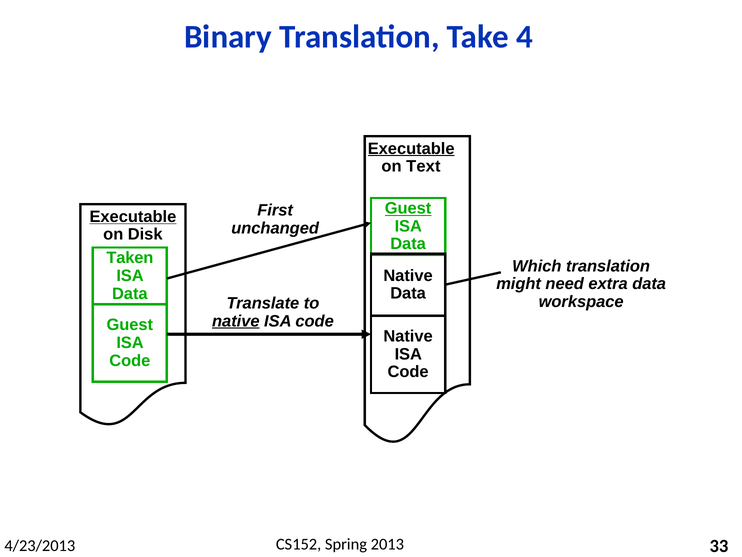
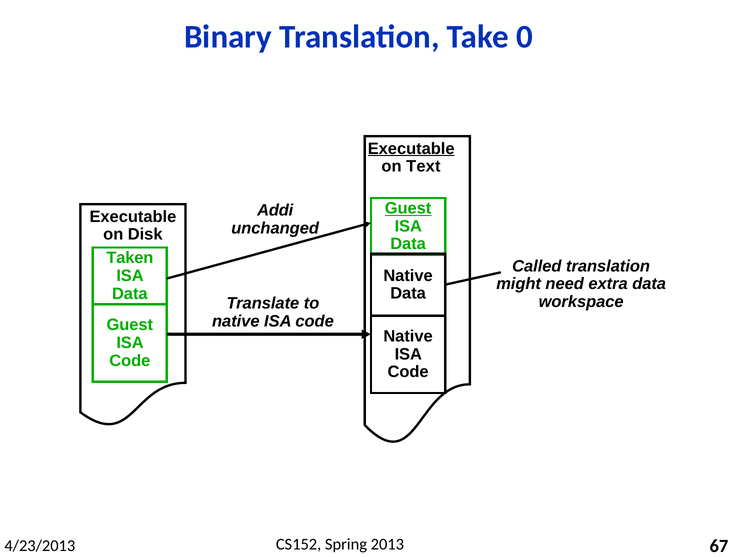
4: 4 -> 0
First: First -> Addi
Executable at (133, 216) underline: present -> none
Which: Which -> Called
native at (236, 321) underline: present -> none
33: 33 -> 67
